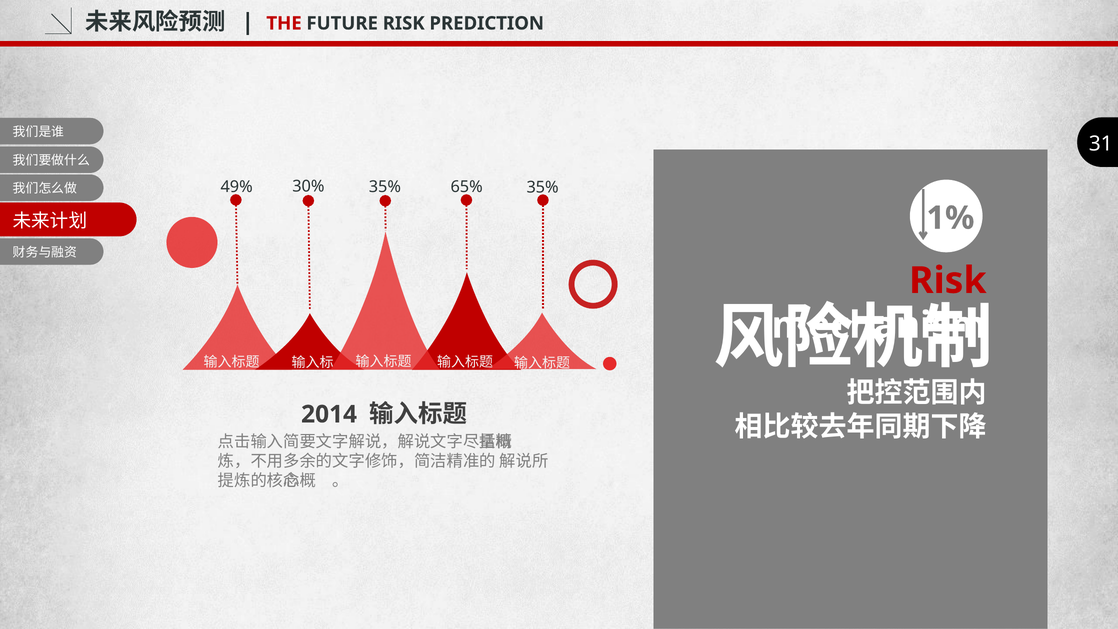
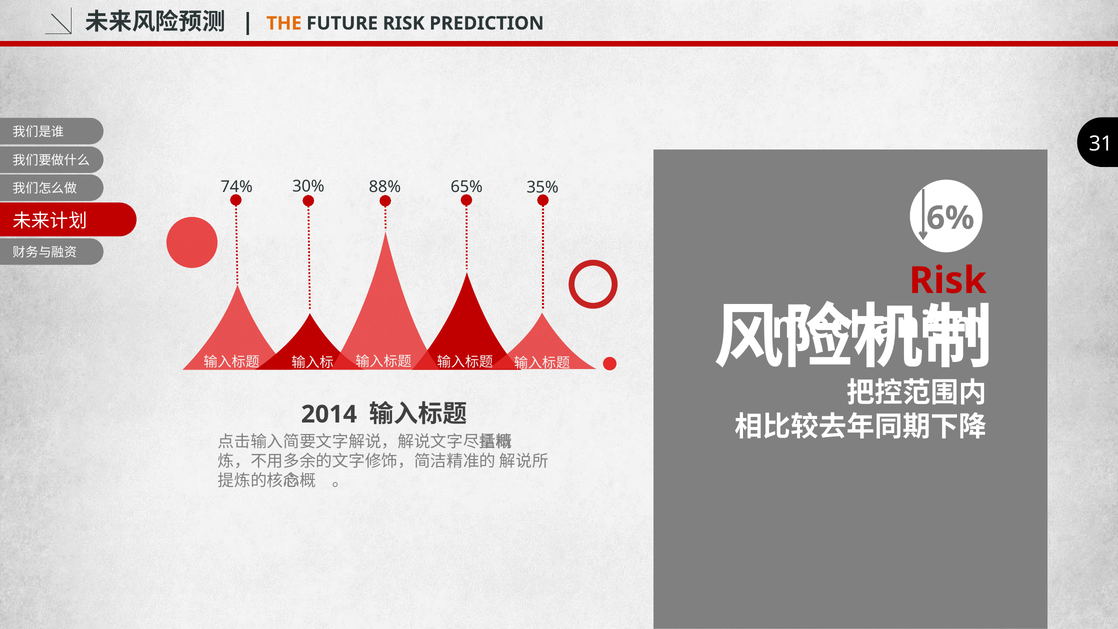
THE colour: red -> orange
35% at (385, 187): 35% -> 88%
49%: 49% -> 74%
1%: 1% -> 6%
